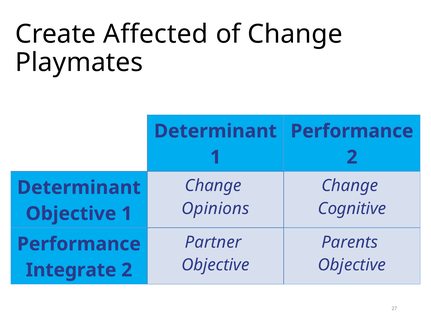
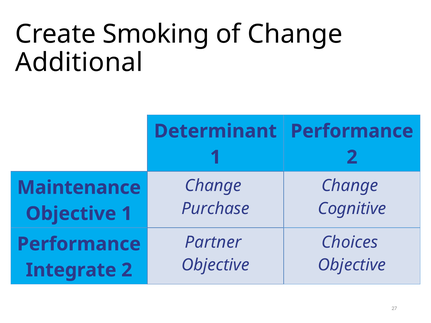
Affected: Affected -> Smoking
Playmates: Playmates -> Additional
Determinant at (79, 188): Determinant -> Maintenance
Opinions: Opinions -> Purchase
Parents: Parents -> Choices
